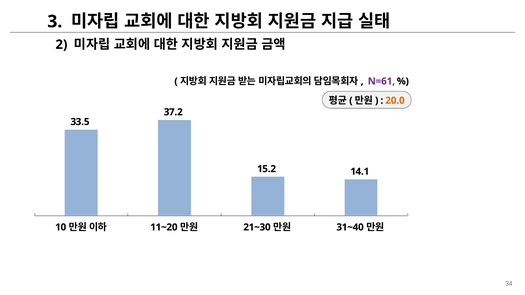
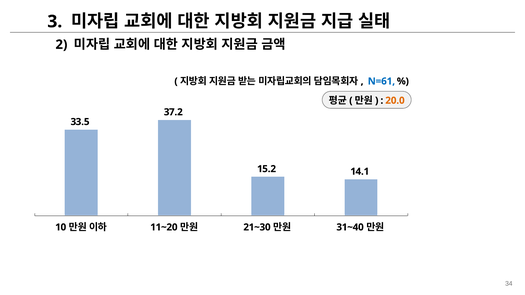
N=61 colour: purple -> blue
